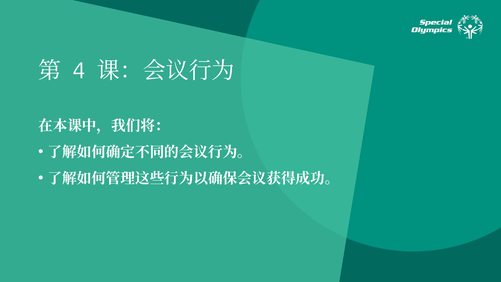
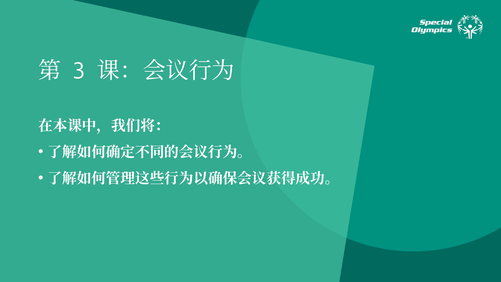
4: 4 -> 3
